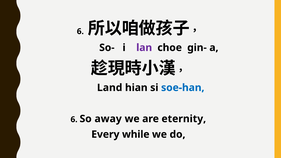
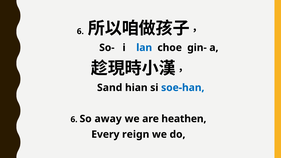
lan colour: purple -> blue
Land: Land -> Sand
eternity: eternity -> heathen
while: while -> reign
